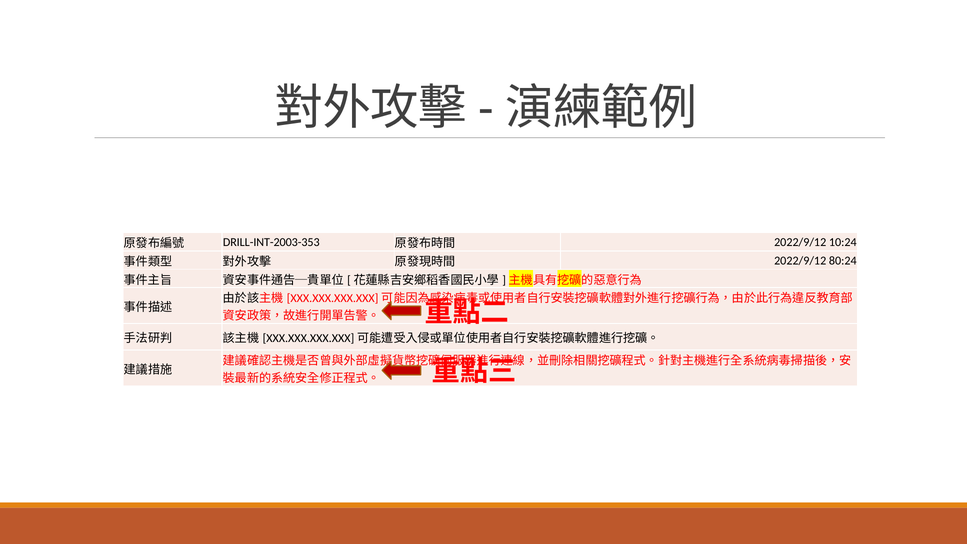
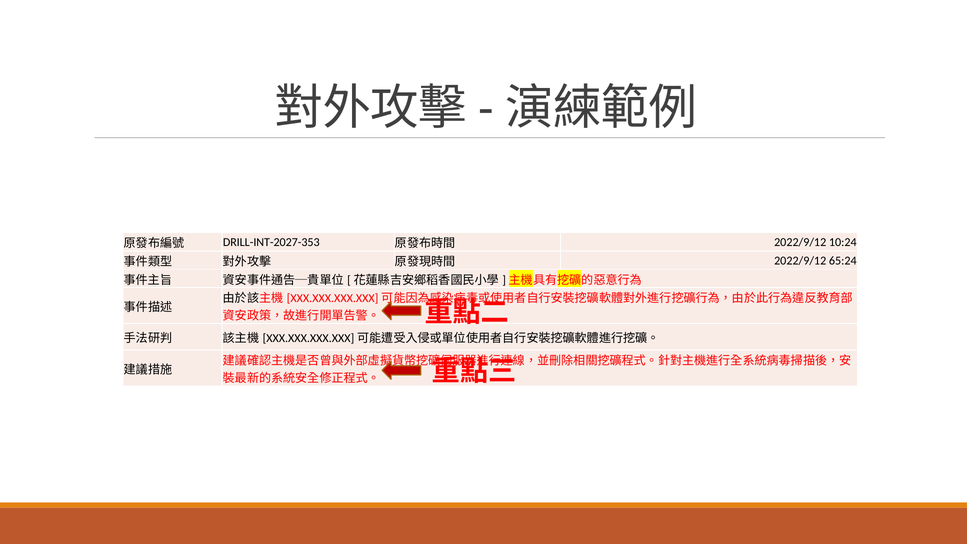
DRILL-INT-2003-353: DRILL-INT-2003-353 -> DRILL-INT-2027-353
80:24: 80:24 -> 65:24
